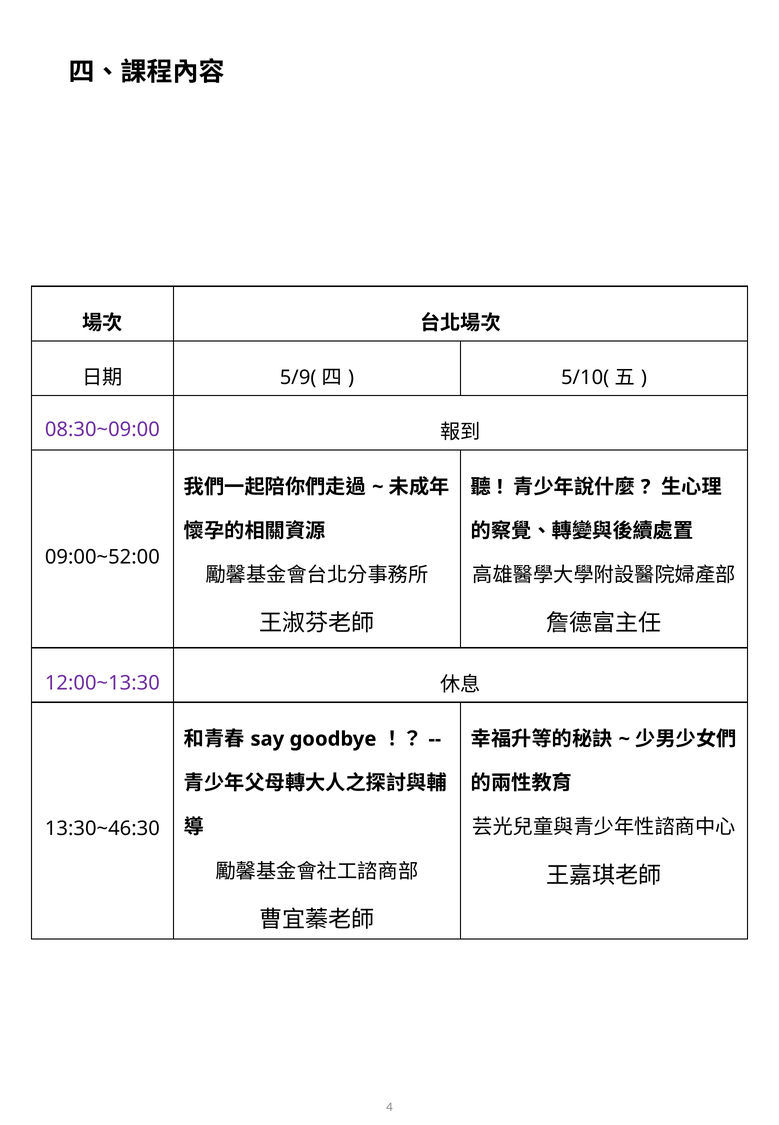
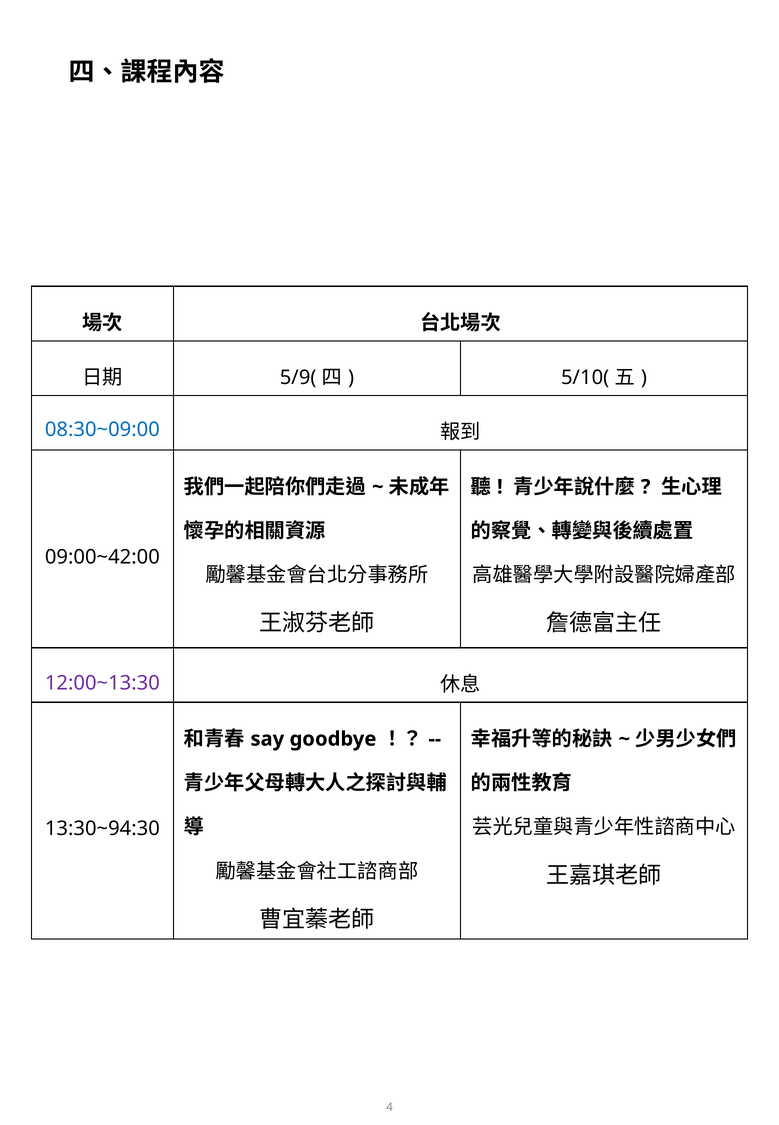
08:30~09:00 colour: purple -> blue
09:00~52:00: 09:00~52:00 -> 09:00~42:00
13:30~46:30: 13:30~46:30 -> 13:30~94:30
